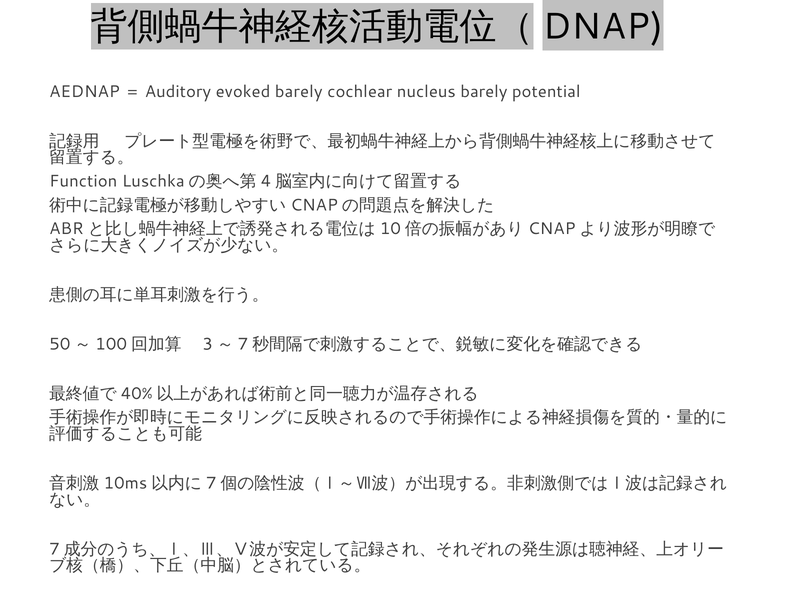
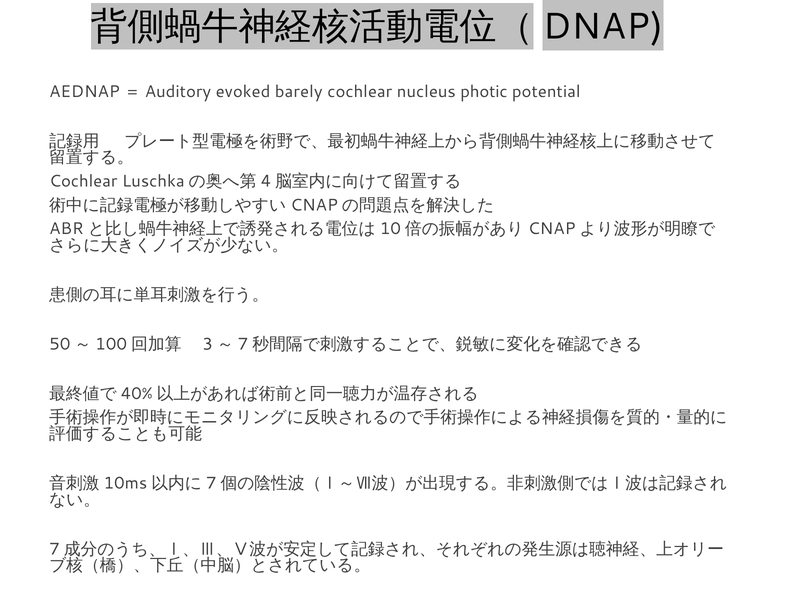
nucleus barely: barely -> photic
Function at (83, 181): Function -> Cochlear
